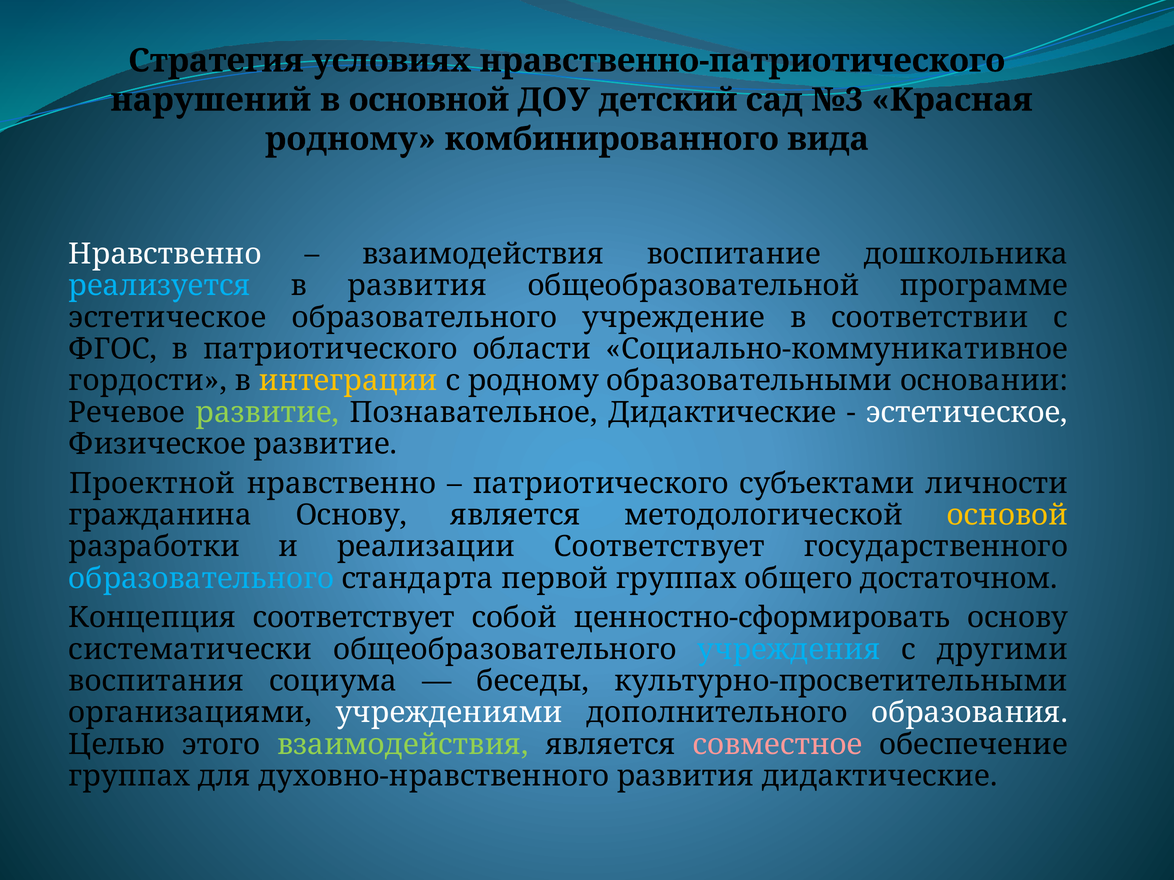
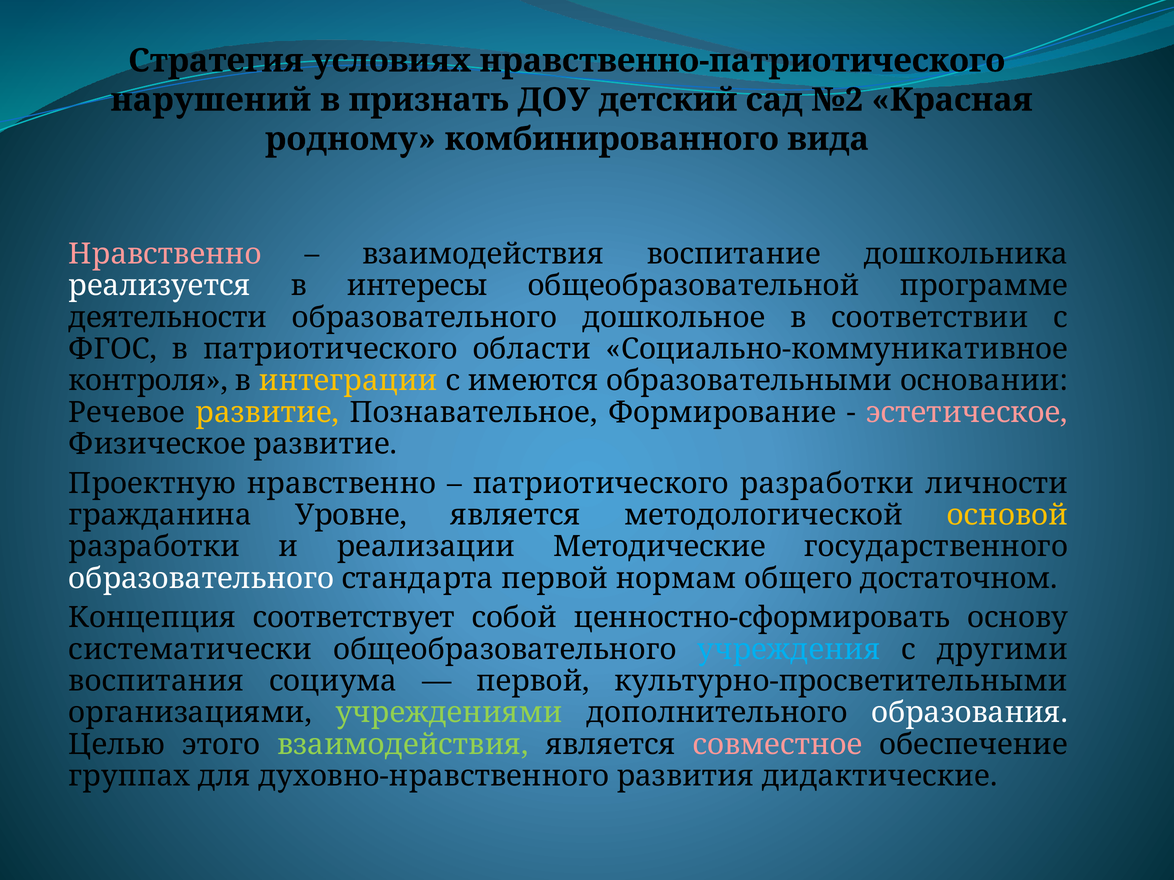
основной: основной -> признать
№3: №3 -> №2
Нравственно at (165, 254) colour: white -> pink
реализуется colour: light blue -> white
в развития: развития -> интересы
эстетическое at (167, 318): эстетическое -> деятельности
учреждение: учреждение -> дошкольное
гордости: гордости -> контроля
с родному: родному -> имеются
развитие at (267, 413) colour: light green -> yellow
Познавательное Дидактические: Дидактические -> Формирование
эстетическое at (967, 413) colour: white -> pink
Проектной: Проектной -> Проектную
патриотического субъектами: субъектами -> разработки
гражданина Основу: Основу -> Уровне
реализации Соответствует: Соответствует -> Методические
образовательного at (201, 579) colour: light blue -> white
первой группах: группах -> нормам
беседы at (533, 681): беседы -> первой
учреждениями colour: white -> light green
